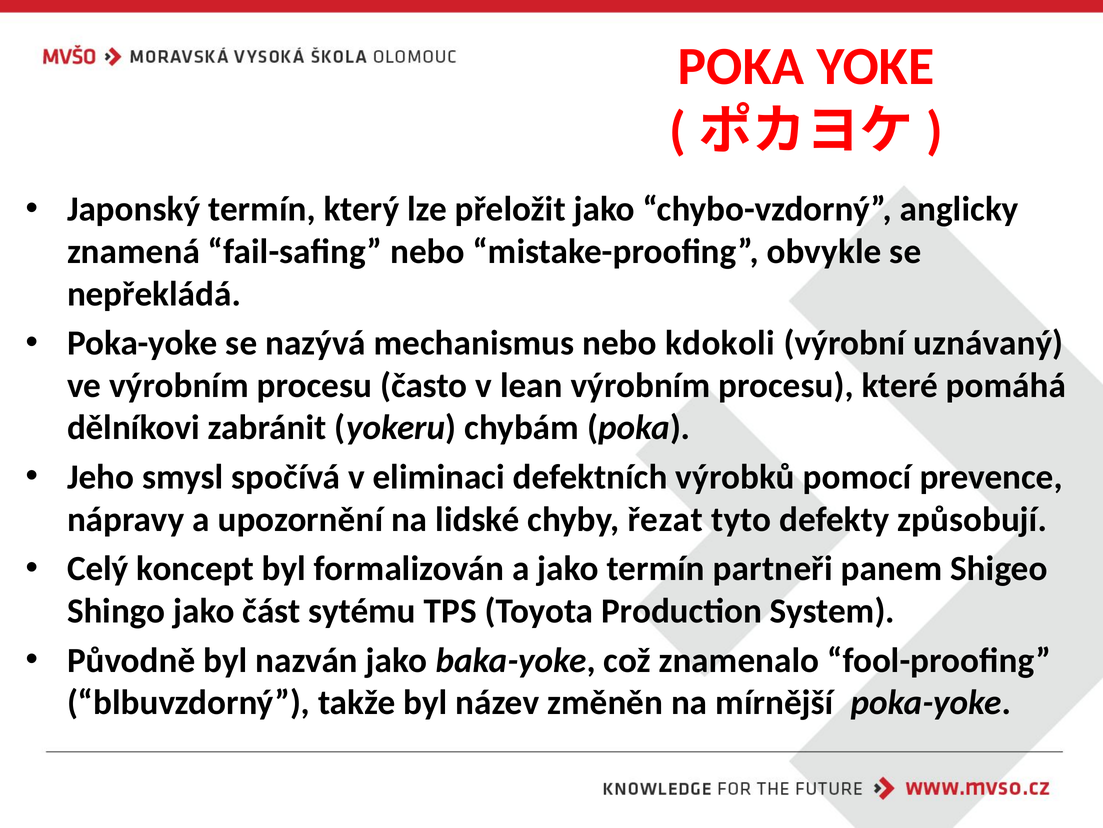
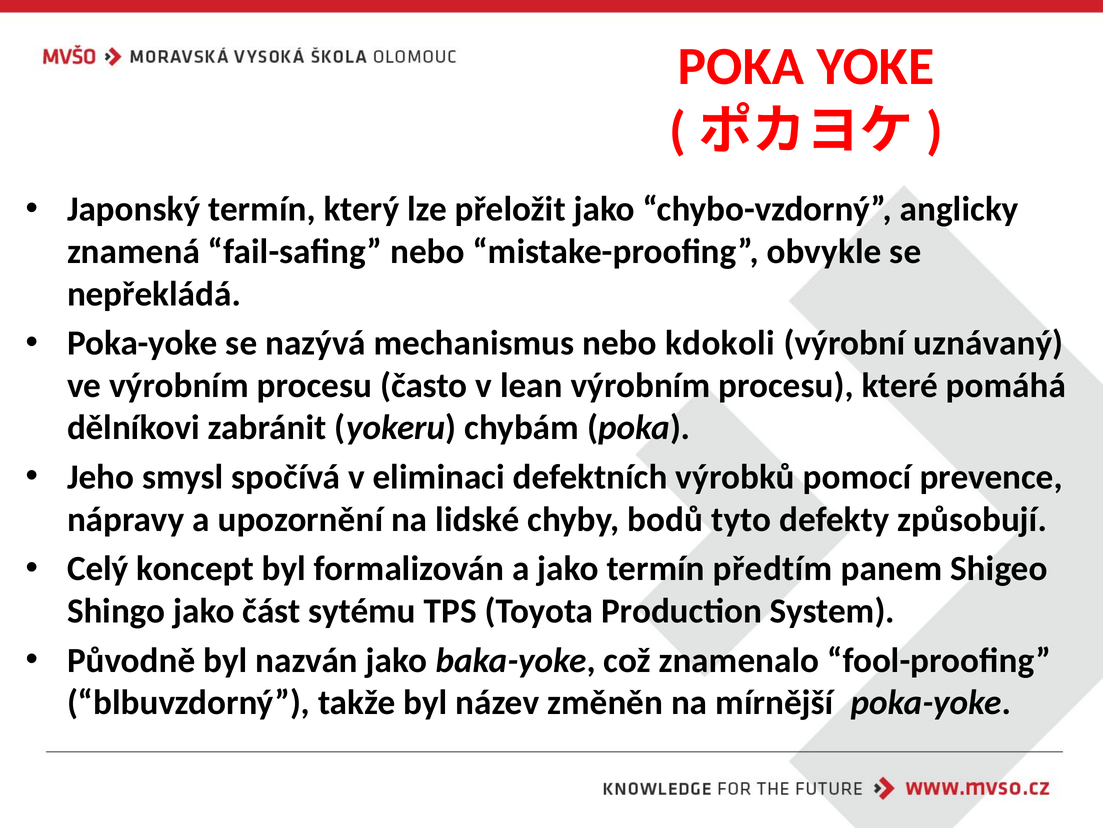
řezat: řezat -> bodů
partneři: partneři -> předtím
